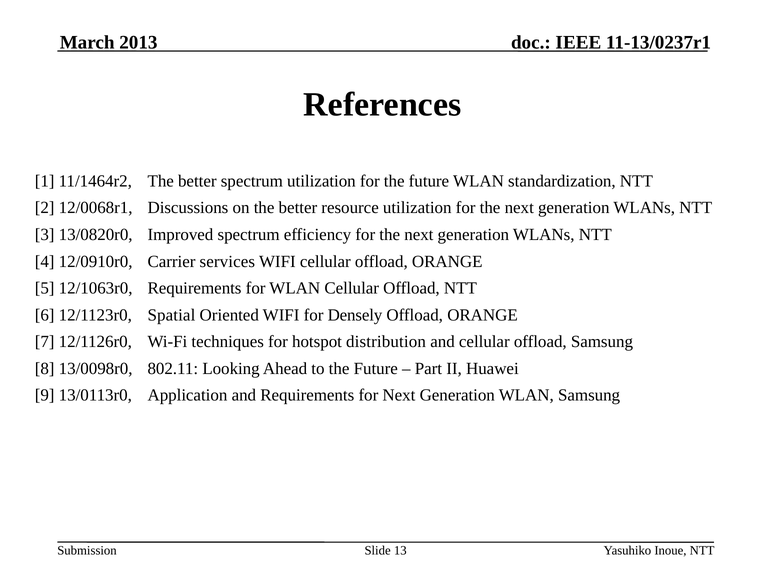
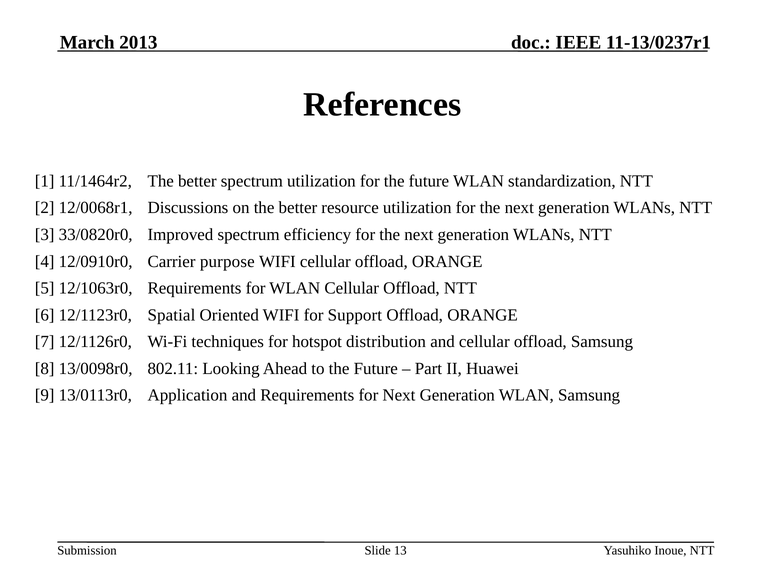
13/0820r0: 13/0820r0 -> 33/0820r0
services: services -> purpose
Densely: Densely -> Support
